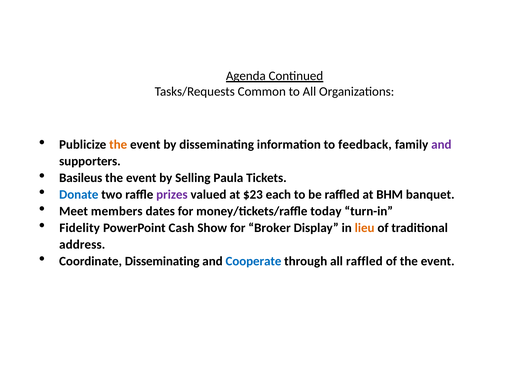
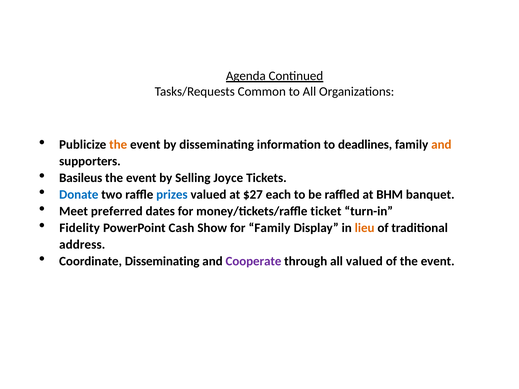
feedback: feedback -> deadlines
and at (441, 145) colour: purple -> orange
Paula: Paula -> Joyce
prizes colour: purple -> blue
$23: $23 -> $27
members: members -> preferred
today: today -> ticket
for Broker: Broker -> Family
Cooperate colour: blue -> purple
all raffled: raffled -> valued
